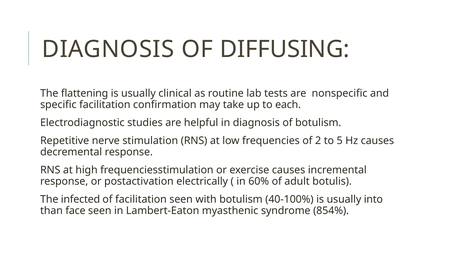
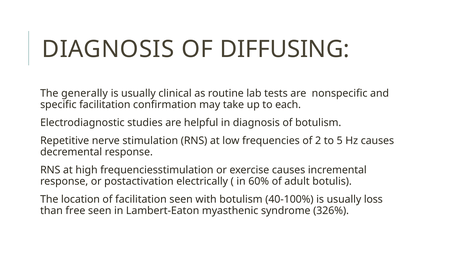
flattening: flattening -> generally
infected: infected -> location
into: into -> loss
face: face -> free
854%: 854% -> 326%
